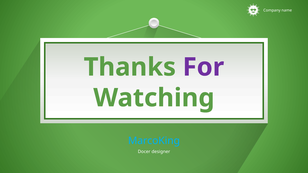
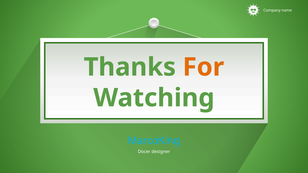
For colour: purple -> orange
